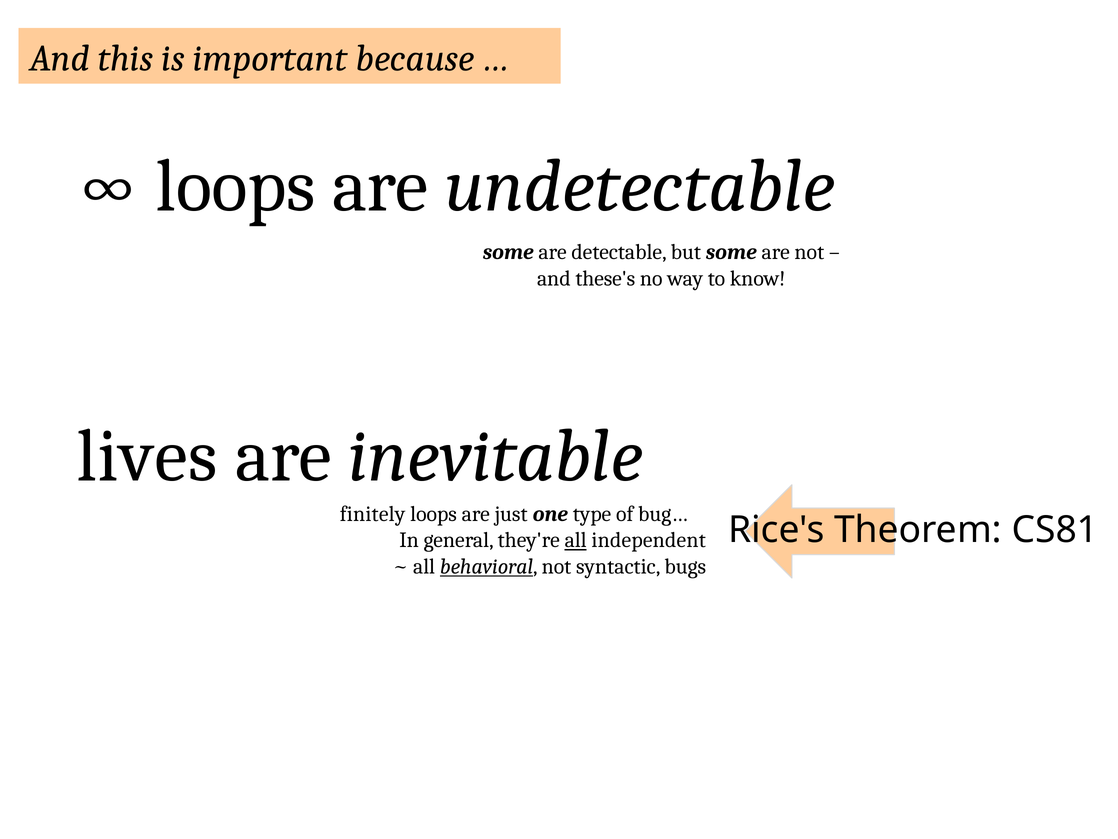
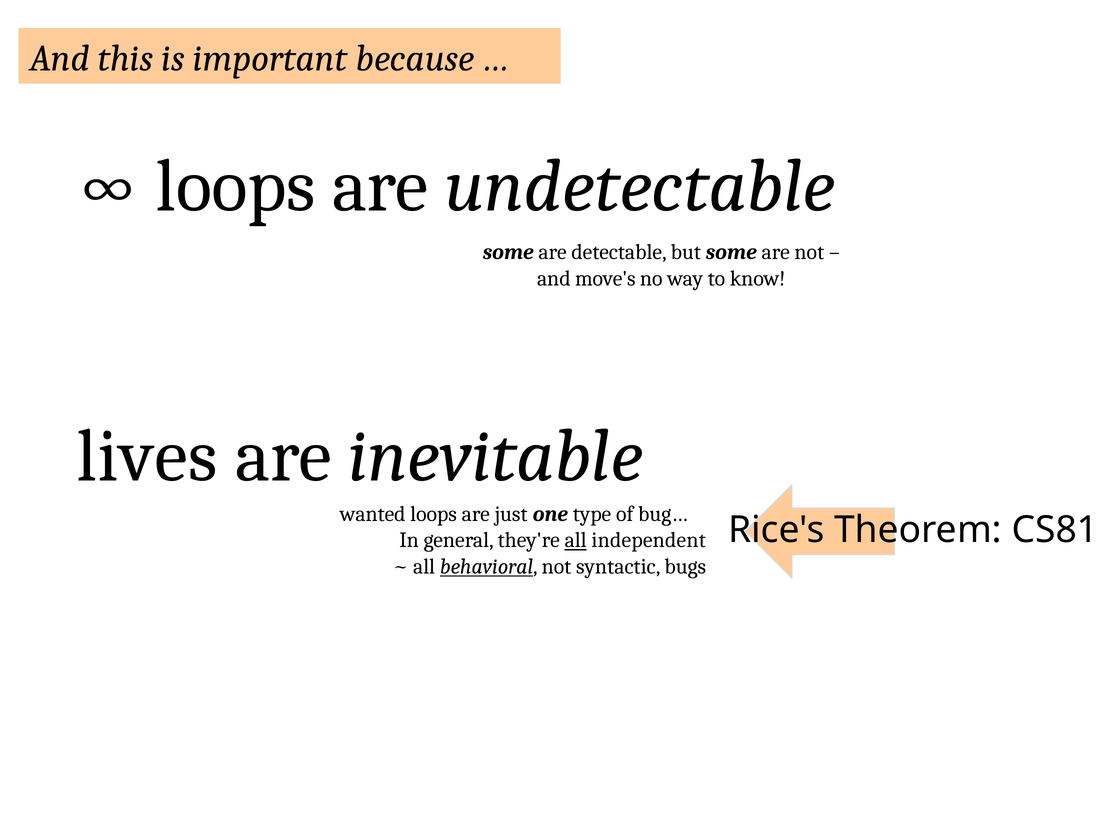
these's: these's -> move's
finitely: finitely -> wanted
